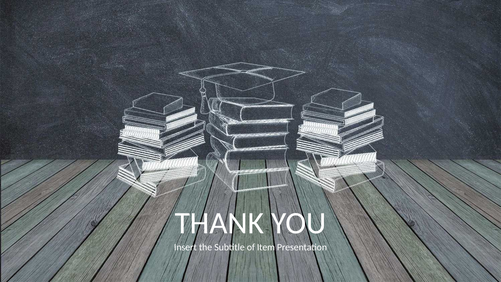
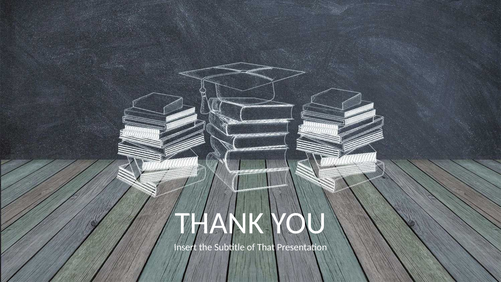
Item: Item -> That
